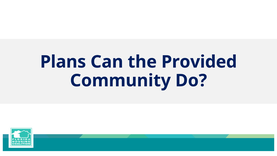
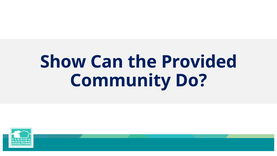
Plans: Plans -> Show
